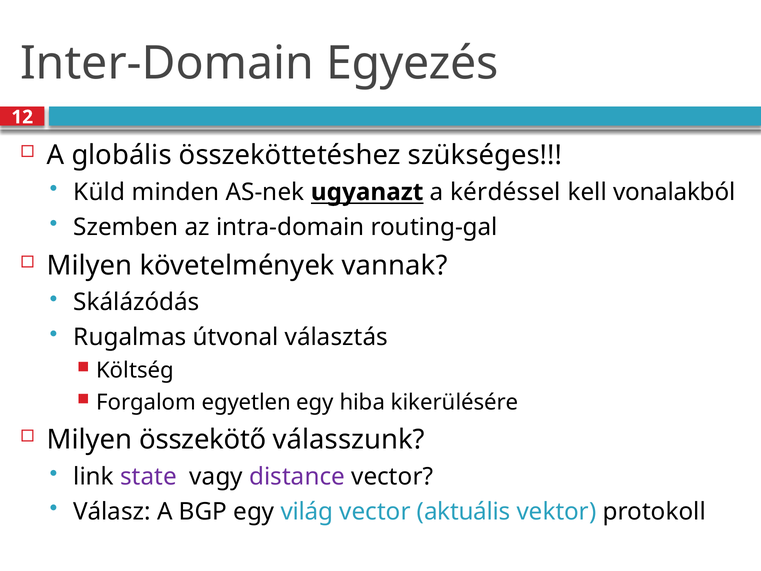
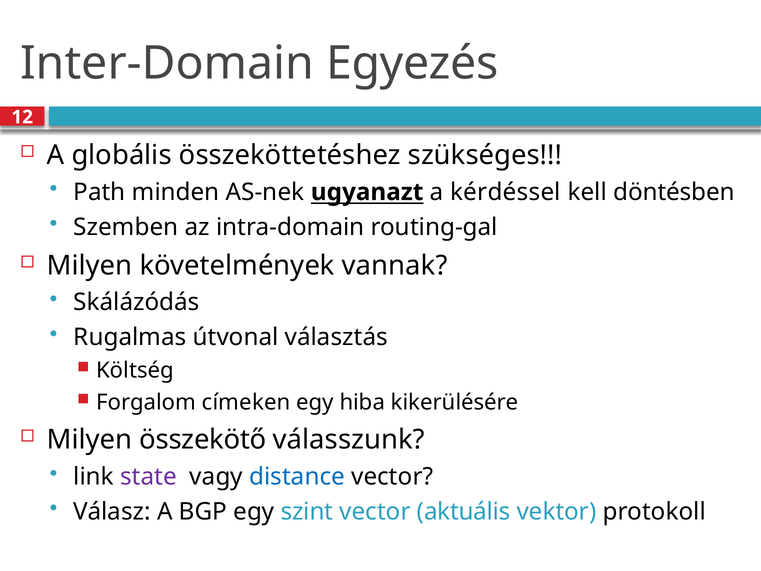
Küld: Küld -> Path
vonalakból: vonalakból -> döntésben
egyetlen: egyetlen -> címeken
distance colour: purple -> blue
világ: világ -> szint
